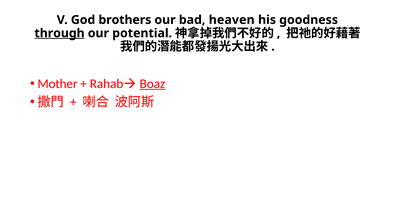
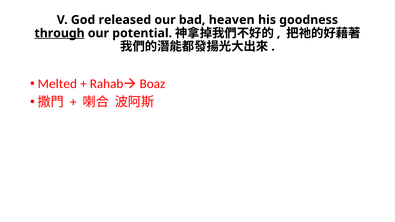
brothers: brothers -> released
Mother: Mother -> Melted
Boaz underline: present -> none
